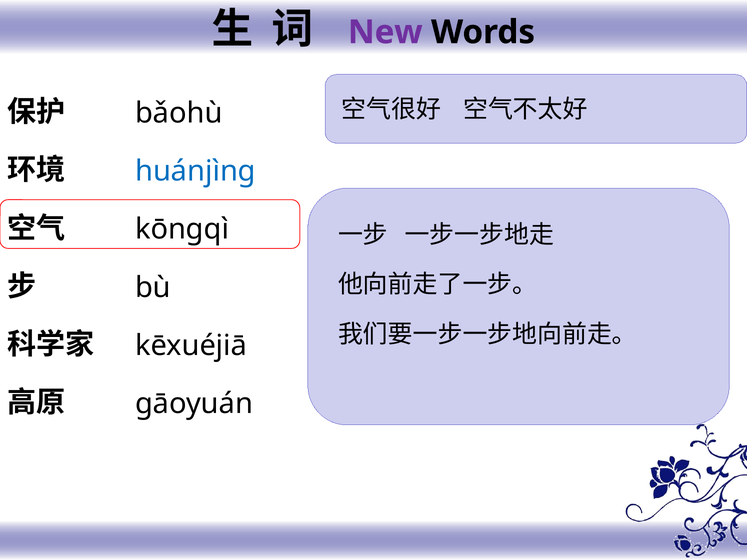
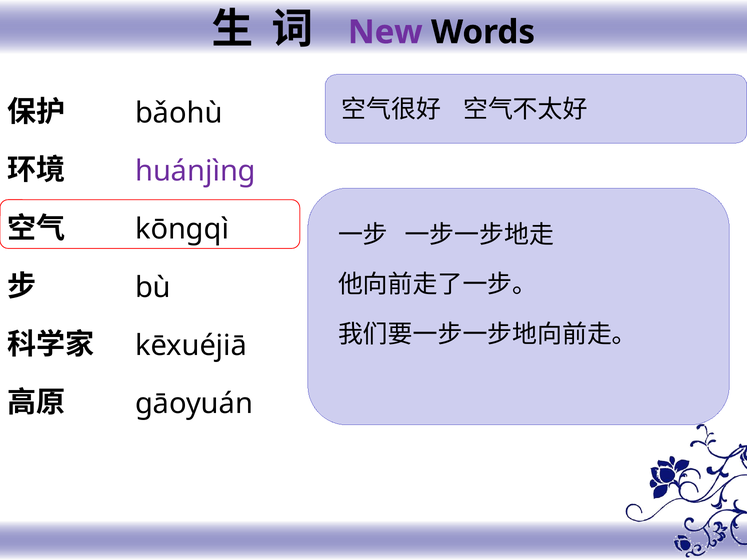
huánjìng colour: blue -> purple
